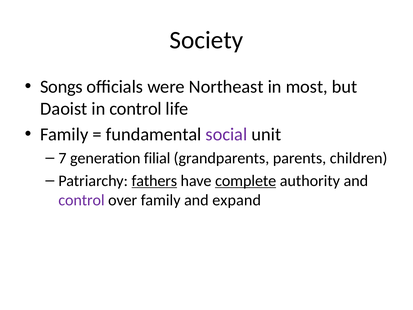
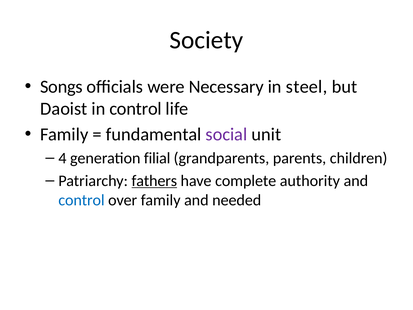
Northeast: Northeast -> Necessary
most: most -> steel
7: 7 -> 4
complete underline: present -> none
control at (81, 200) colour: purple -> blue
expand: expand -> needed
